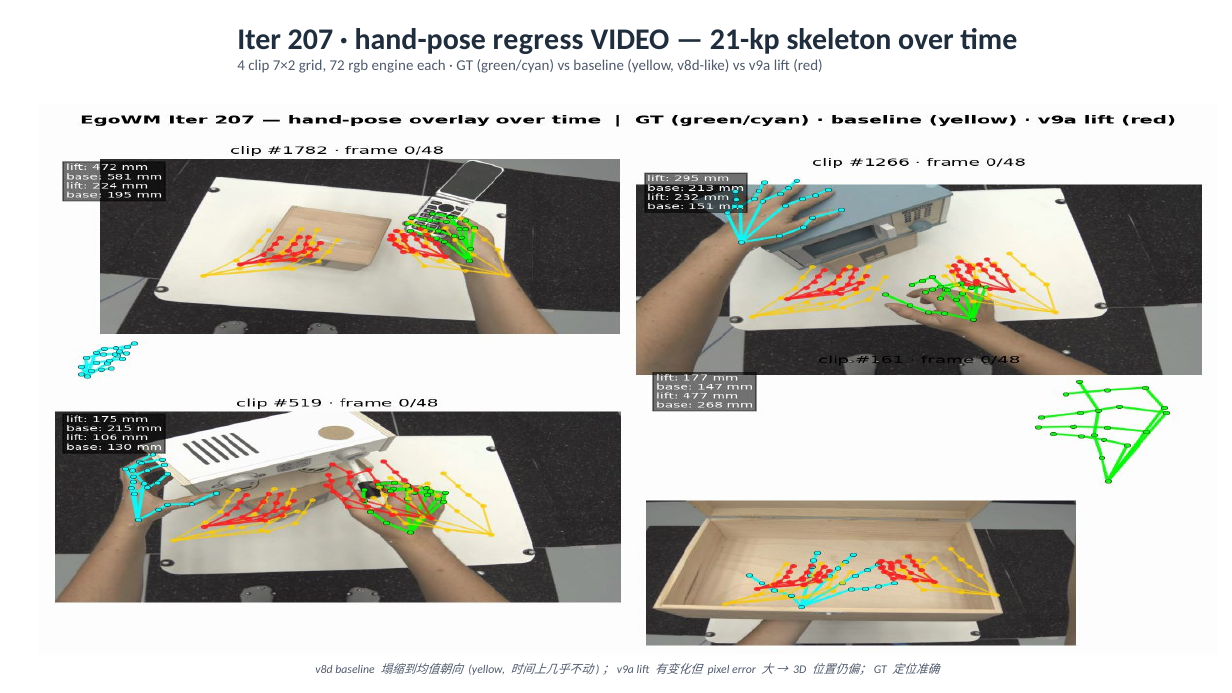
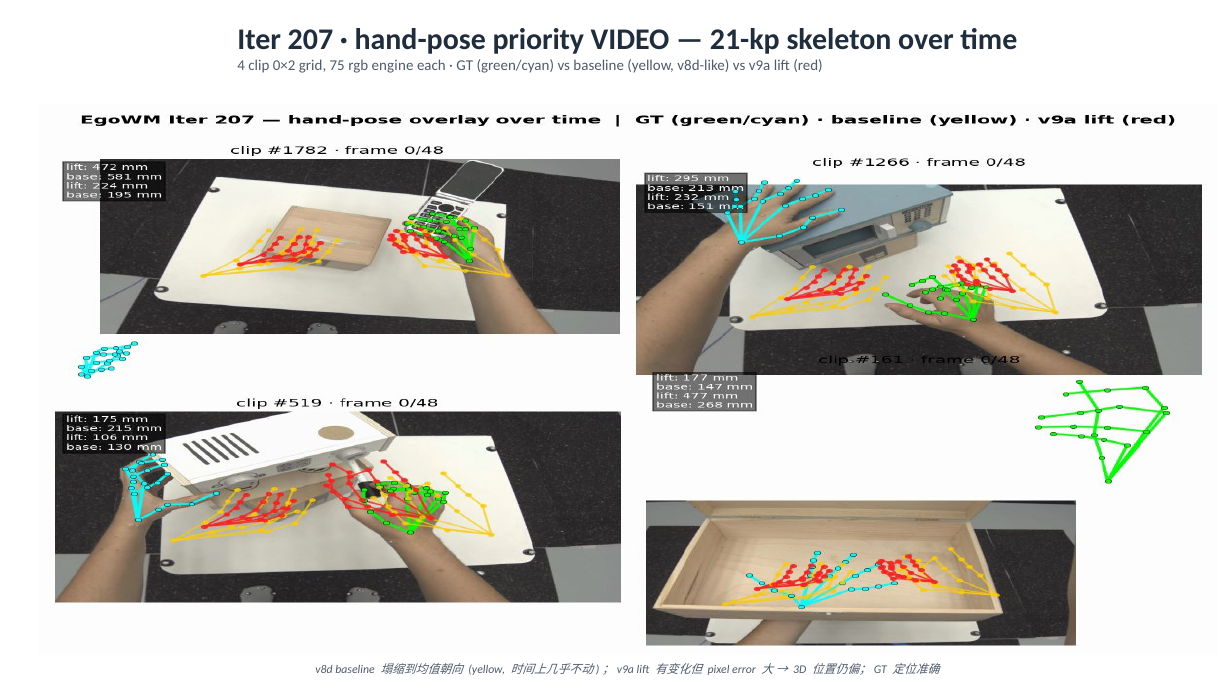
regress: regress -> priority
7×2: 7×2 -> 0×2
72: 72 -> 75
